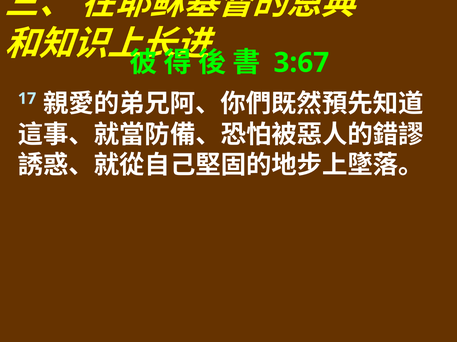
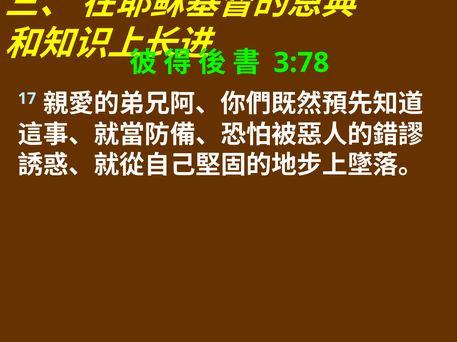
3:67: 3:67 -> 3:78
